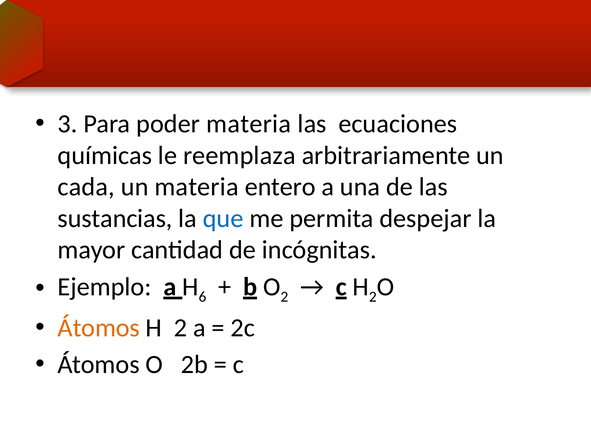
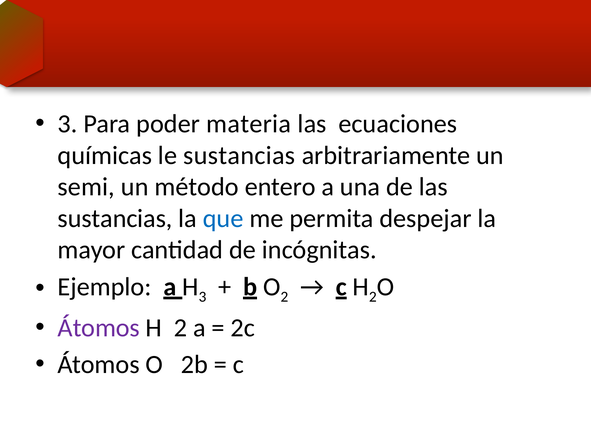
le reemplaza: reemplaza -> sustancias
cada: cada -> semi
un materia: materia -> método
H 6: 6 -> 3
Átomos at (99, 328) colour: orange -> purple
